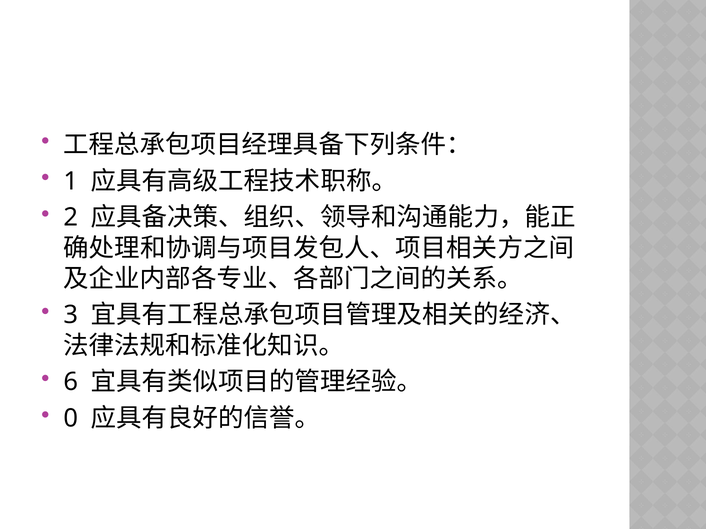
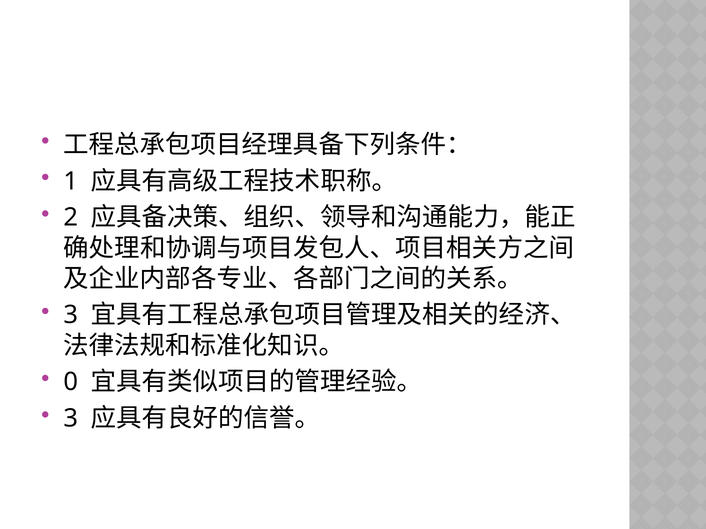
6: 6 -> 0
0 at (71, 419): 0 -> 3
